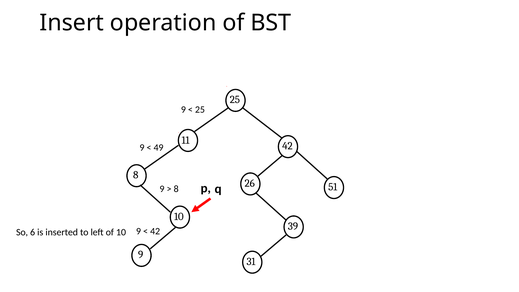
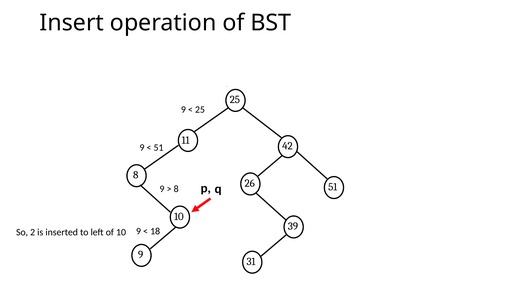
49 at (159, 148): 49 -> 51
42 at (155, 231): 42 -> 18
6: 6 -> 2
